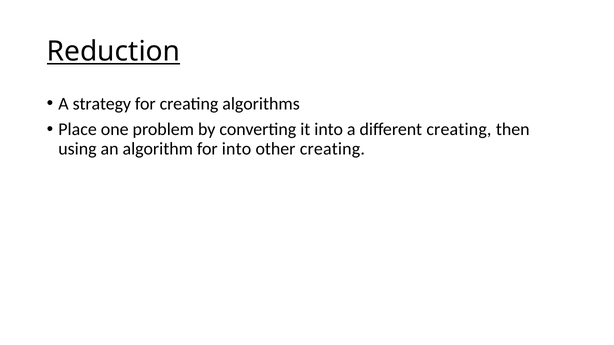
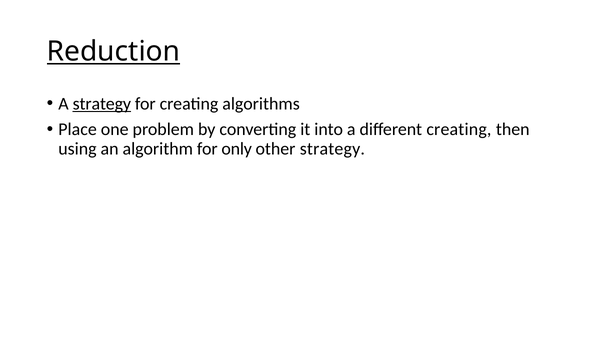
strategy at (102, 104) underline: none -> present
for into: into -> only
other creating: creating -> strategy
